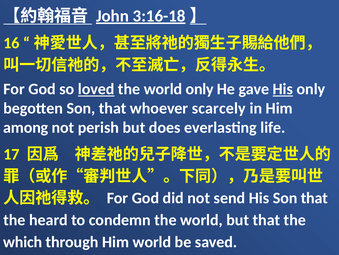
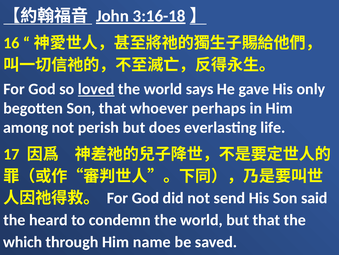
world only: only -> says
His at (283, 89) underline: present -> none
scarcely: scarcely -> perhaps
His Son that: that -> said
Him world: world -> name
